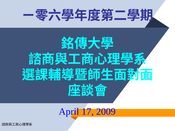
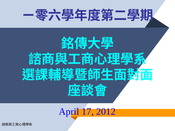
2009: 2009 -> 2012
